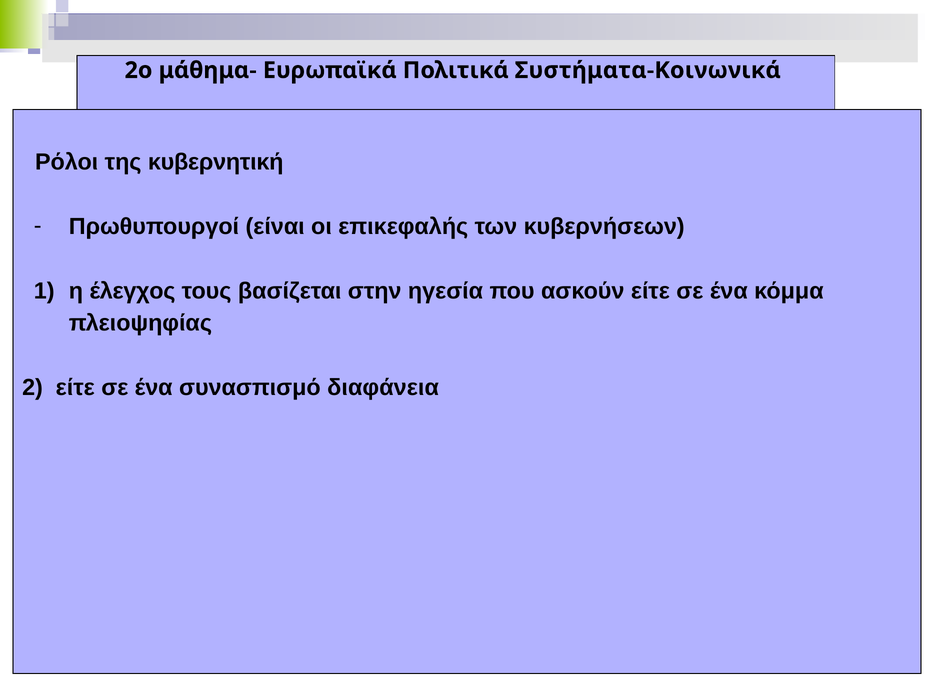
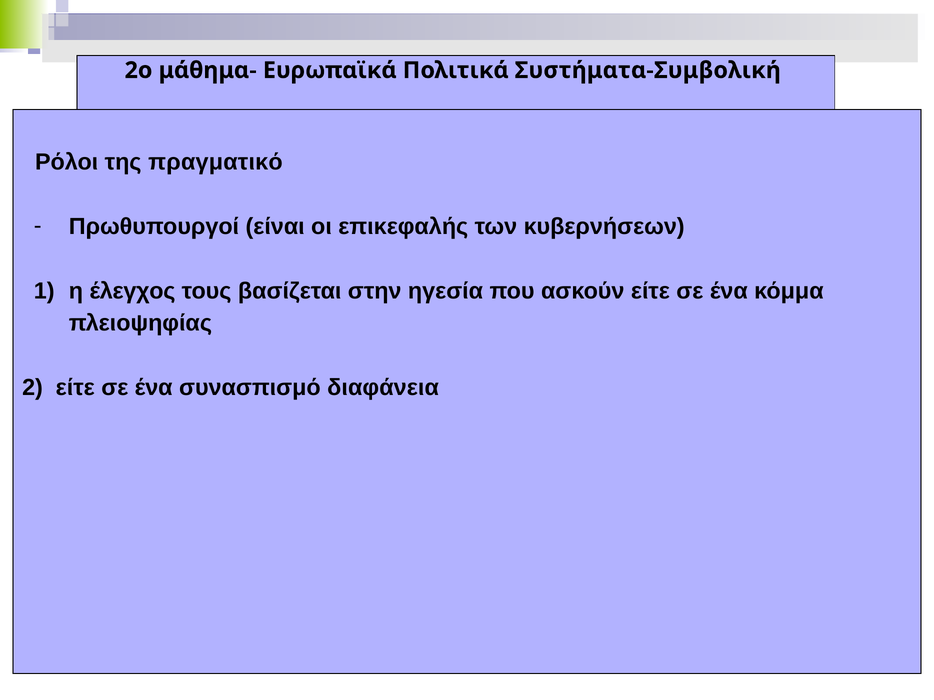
Συστήματα-Κοινωνικά: Συστήματα-Κοινωνικά -> Συστήματα-Συμβολική
κυβερνητική: κυβερνητική -> πραγματικό
